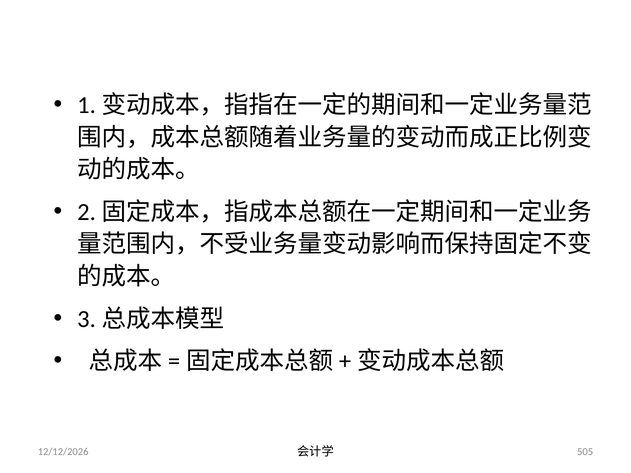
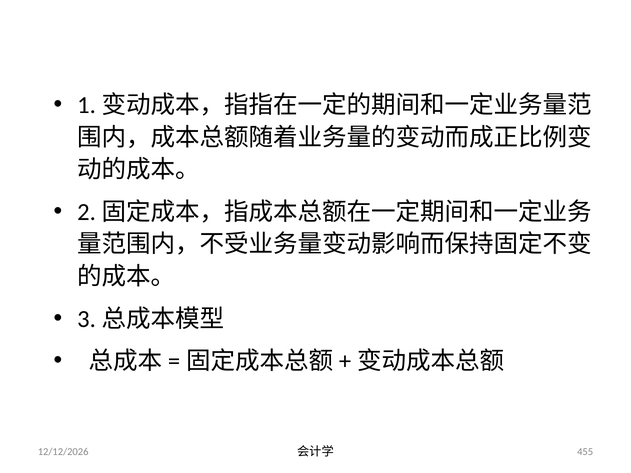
505: 505 -> 455
